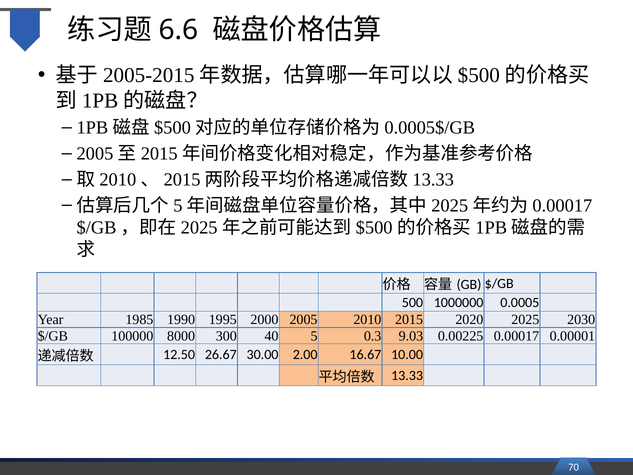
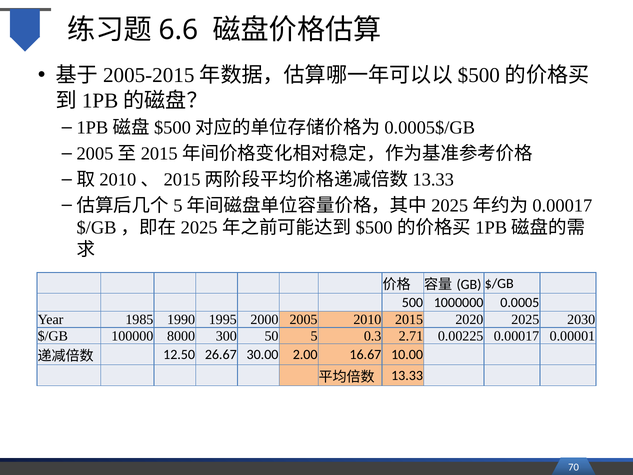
40: 40 -> 50
9.03: 9.03 -> 2.71
